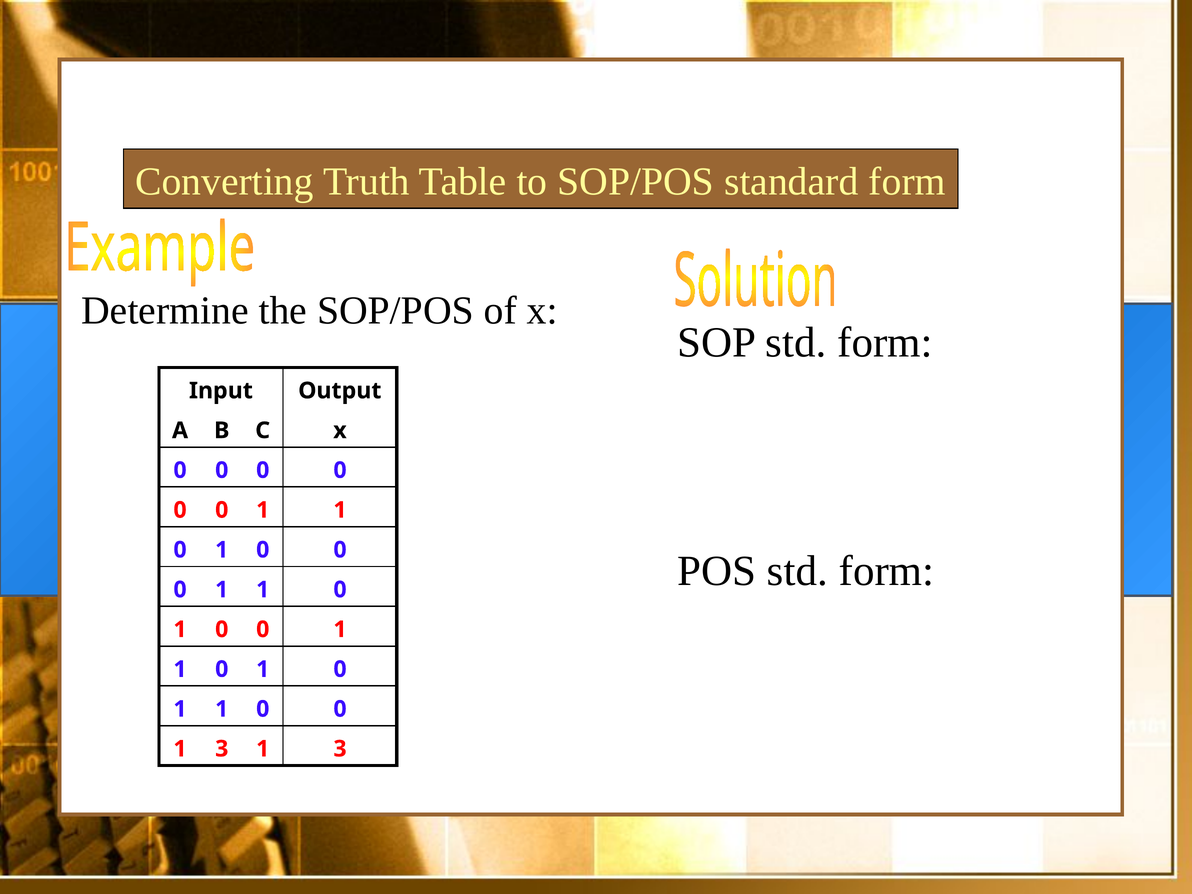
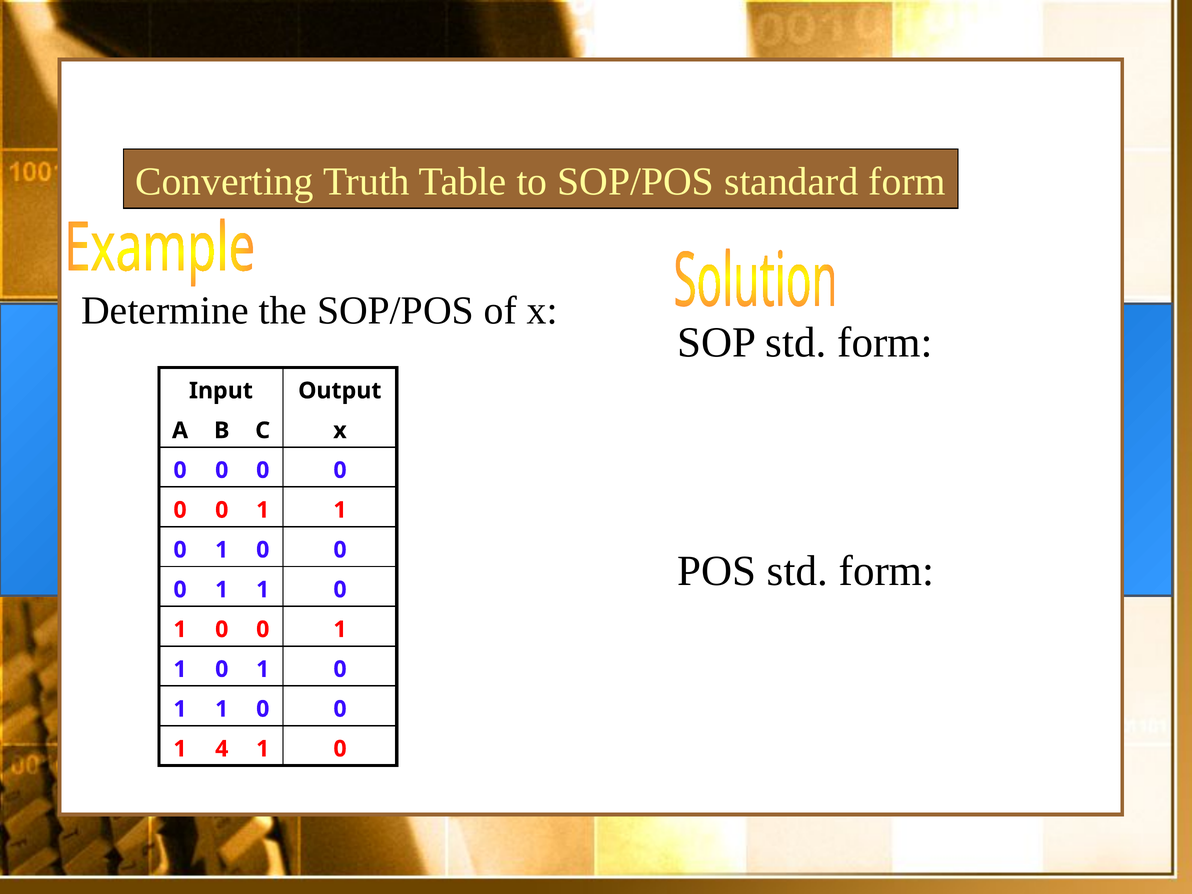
3 at (222, 749): 3 -> 4
3 at (340, 749): 3 -> 0
